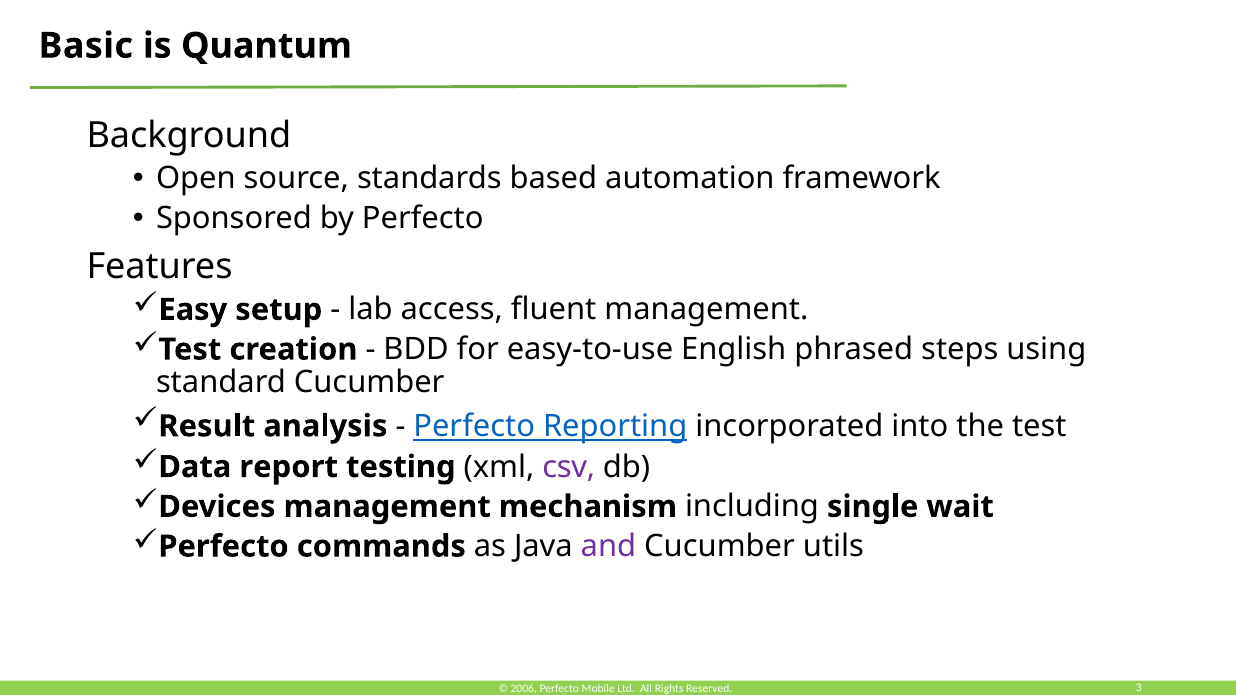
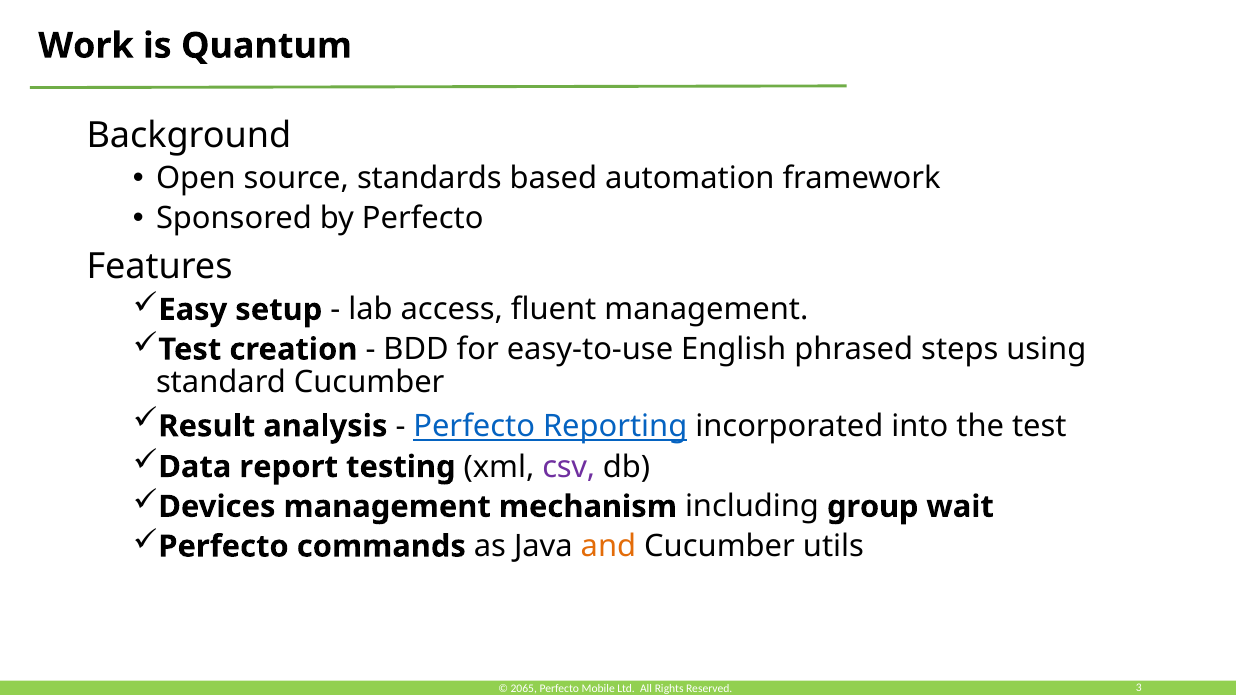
Basic: Basic -> Work
single: single -> group
and colour: purple -> orange
2006: 2006 -> 2065
